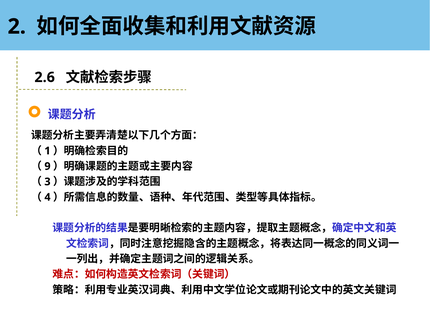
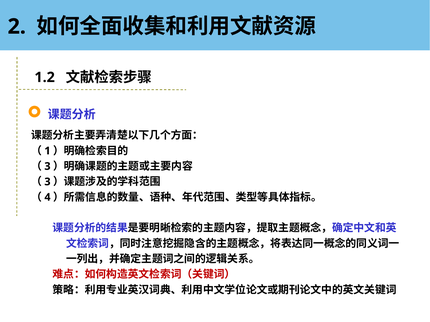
2.6: 2.6 -> 1.2
9 at (47, 167): 9 -> 3
